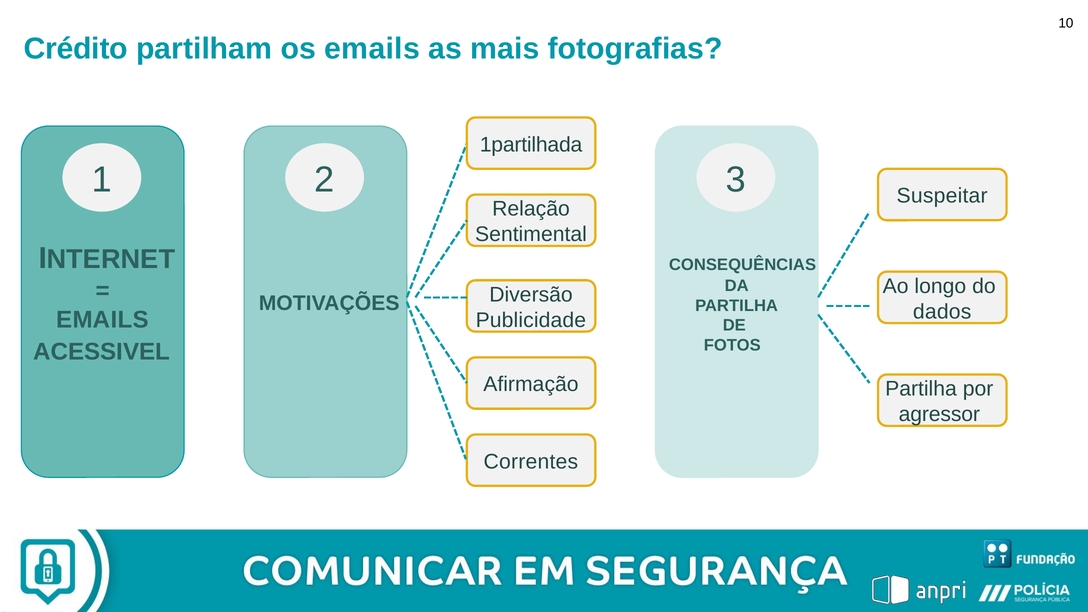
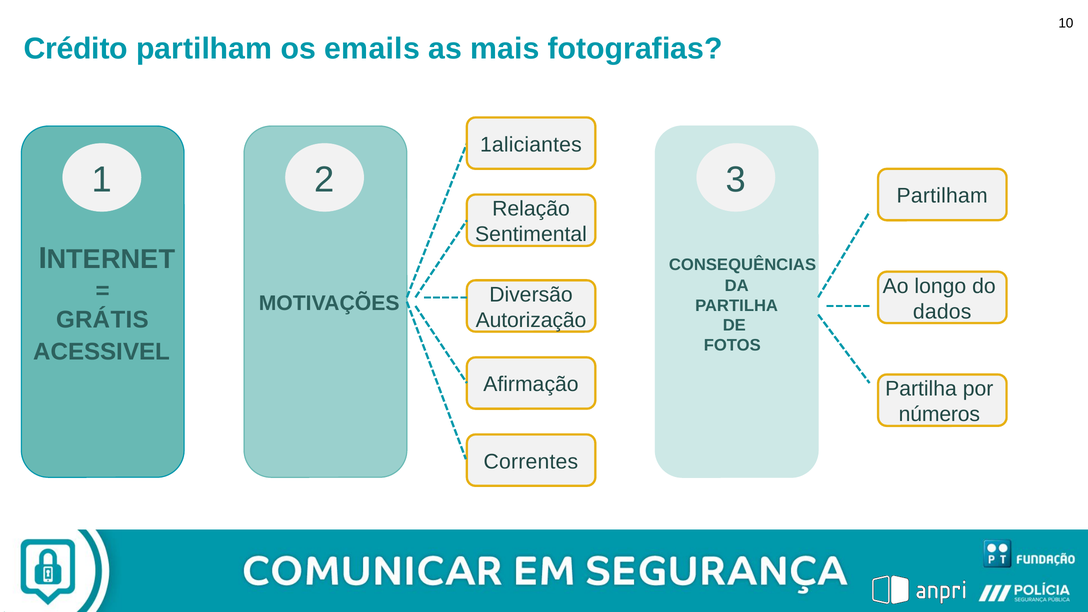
1partilhada: 1partilhada -> 1aliciantes
3 Suspeitar: Suspeitar -> Partilham
EMAILS at (102, 320): EMAILS -> GRÁTIS
Publicidade: Publicidade -> Autorização
agressor: agressor -> números
